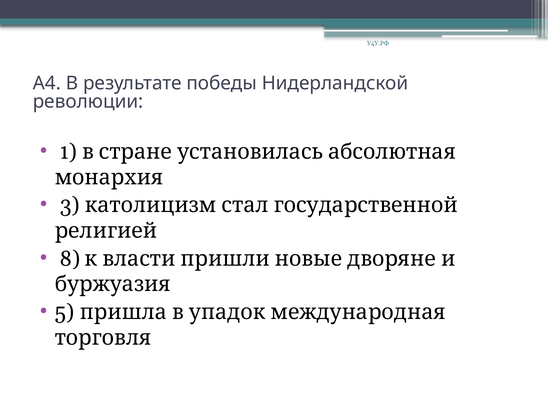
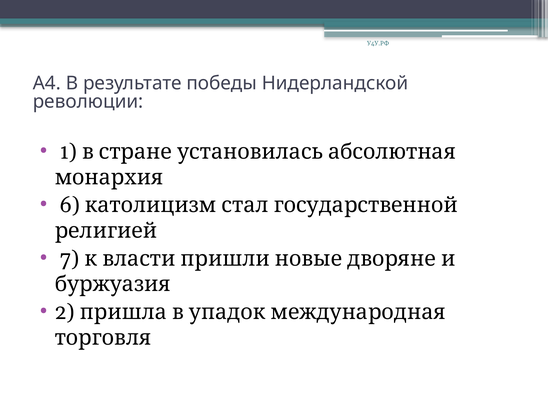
3: 3 -> 6
8: 8 -> 7
5: 5 -> 2
